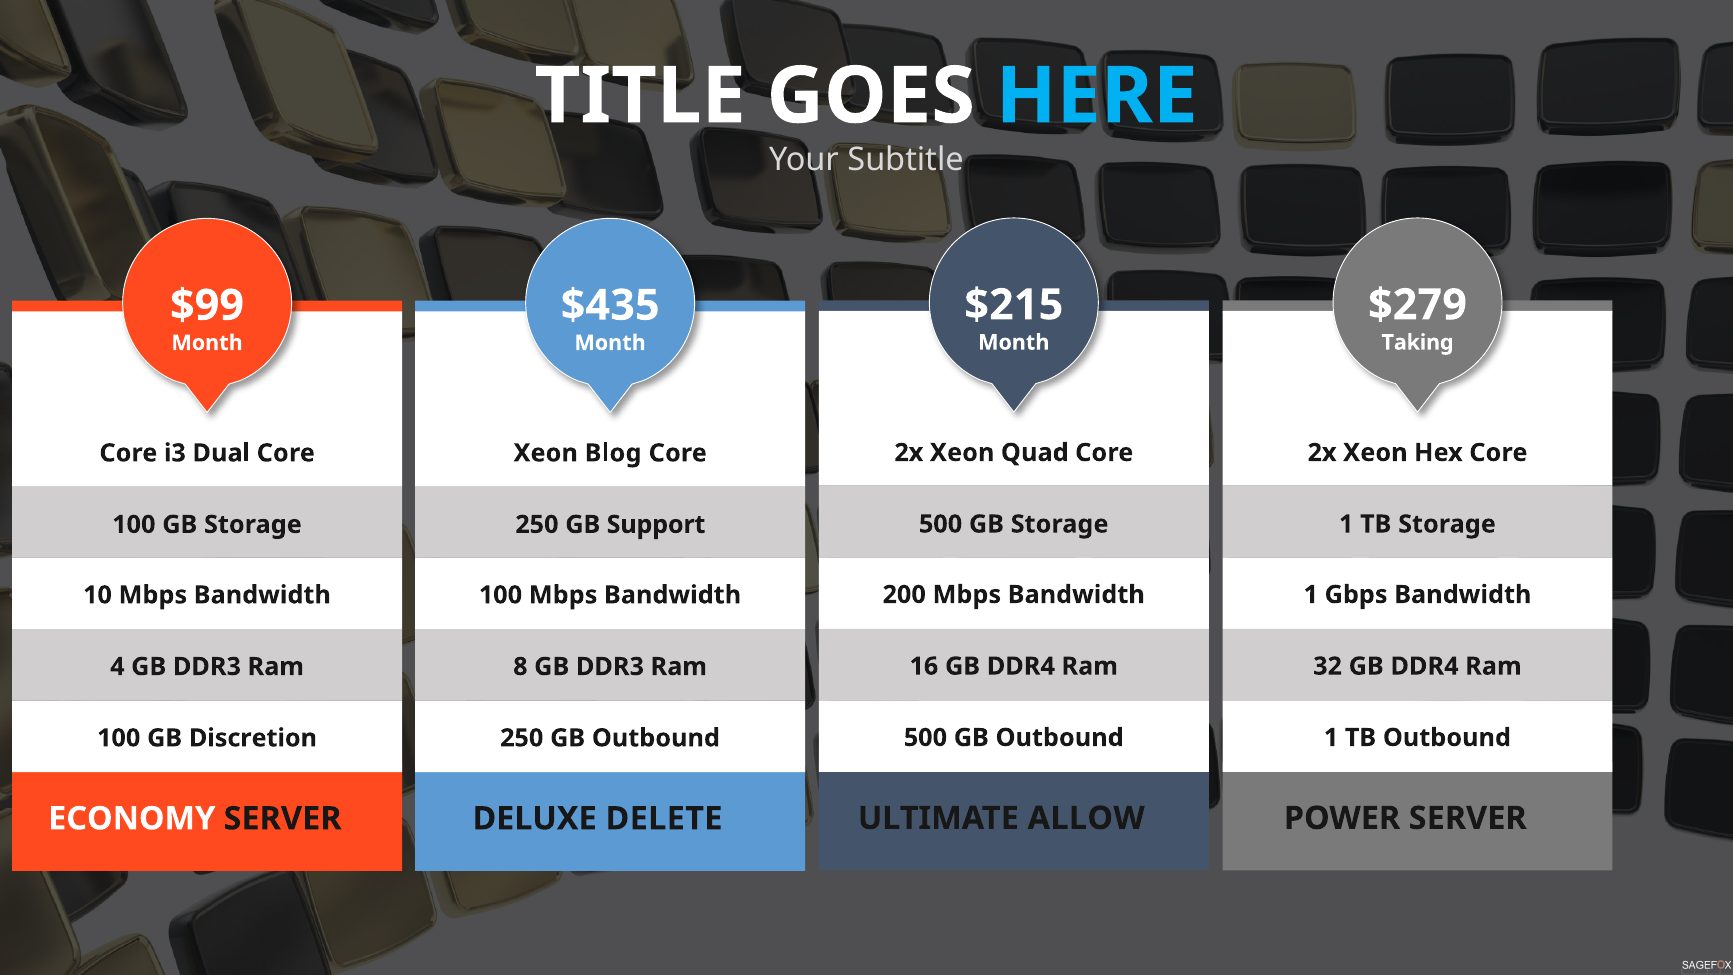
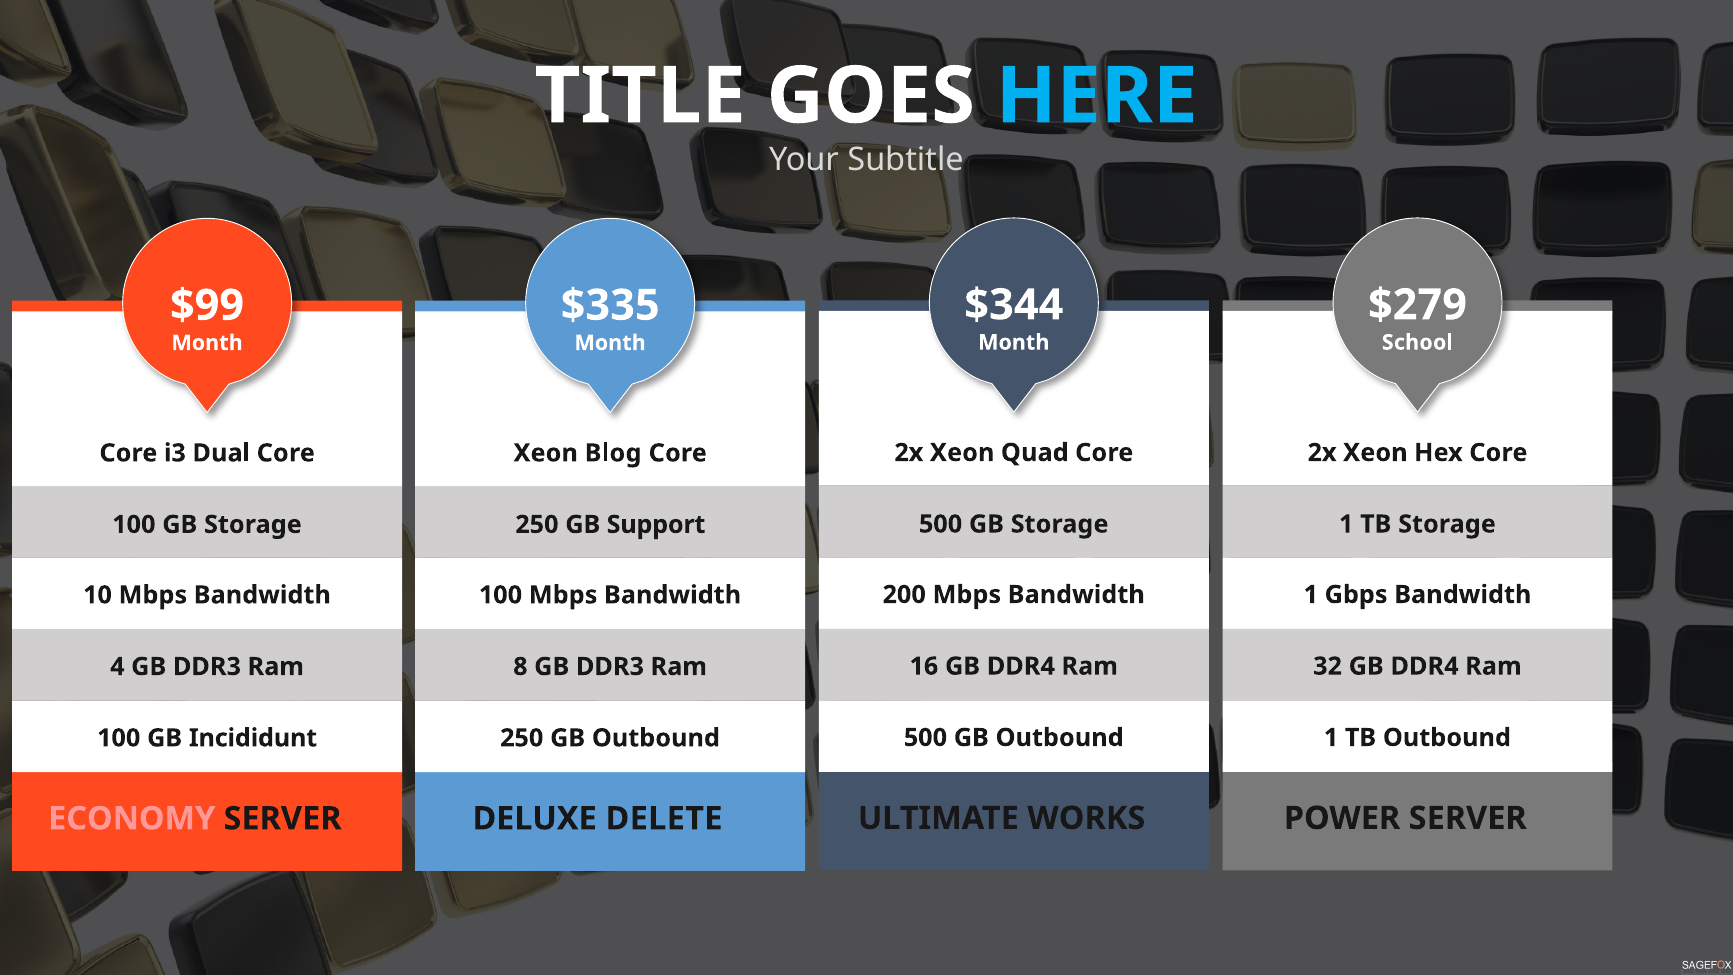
$215: $215 -> $344
$435: $435 -> $335
Taking: Taking -> School
Discretion: Discretion -> Incididunt
ALLOW: ALLOW -> WORKS
ECONOMY colour: white -> pink
